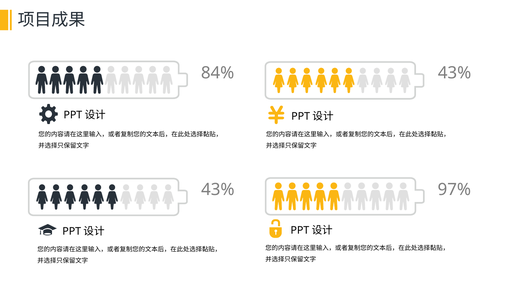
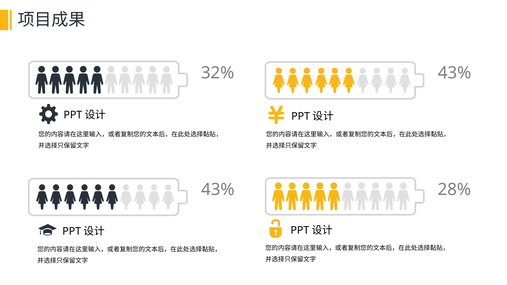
84%: 84% -> 32%
97%: 97% -> 28%
